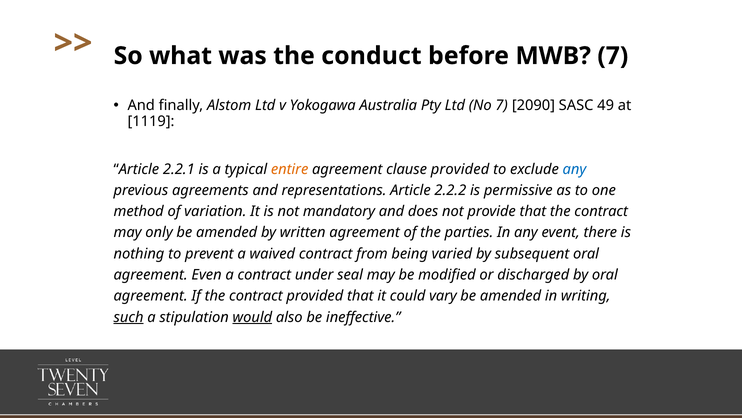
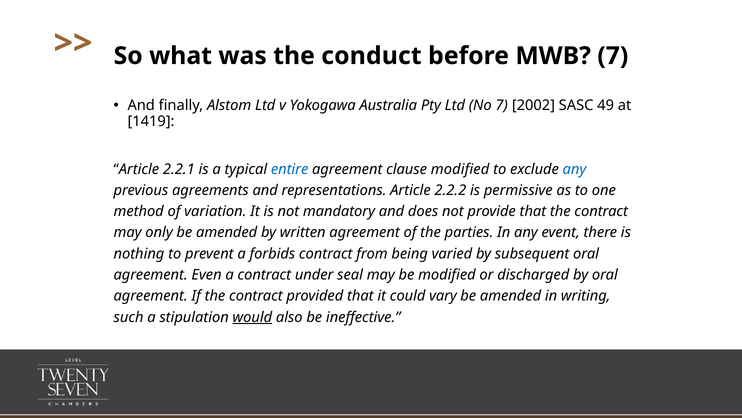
2090: 2090 -> 2002
1119: 1119 -> 1419
entire colour: orange -> blue
clause provided: provided -> modified
waived: waived -> forbids
such underline: present -> none
